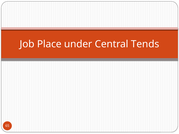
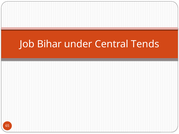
Place: Place -> Bihar
